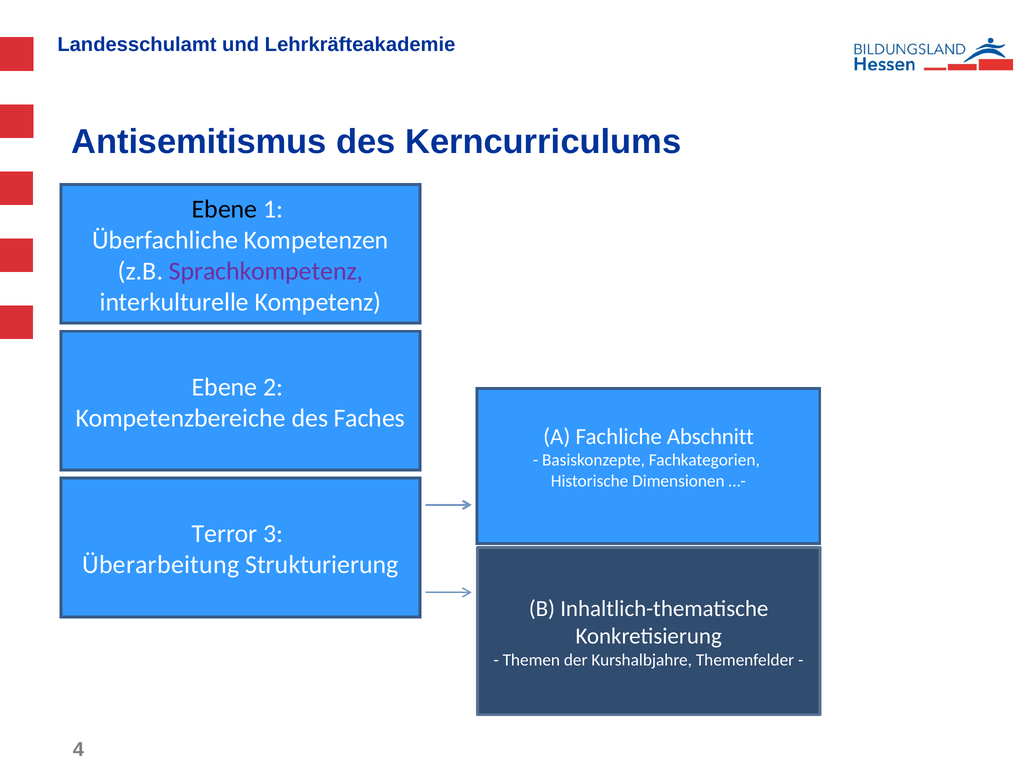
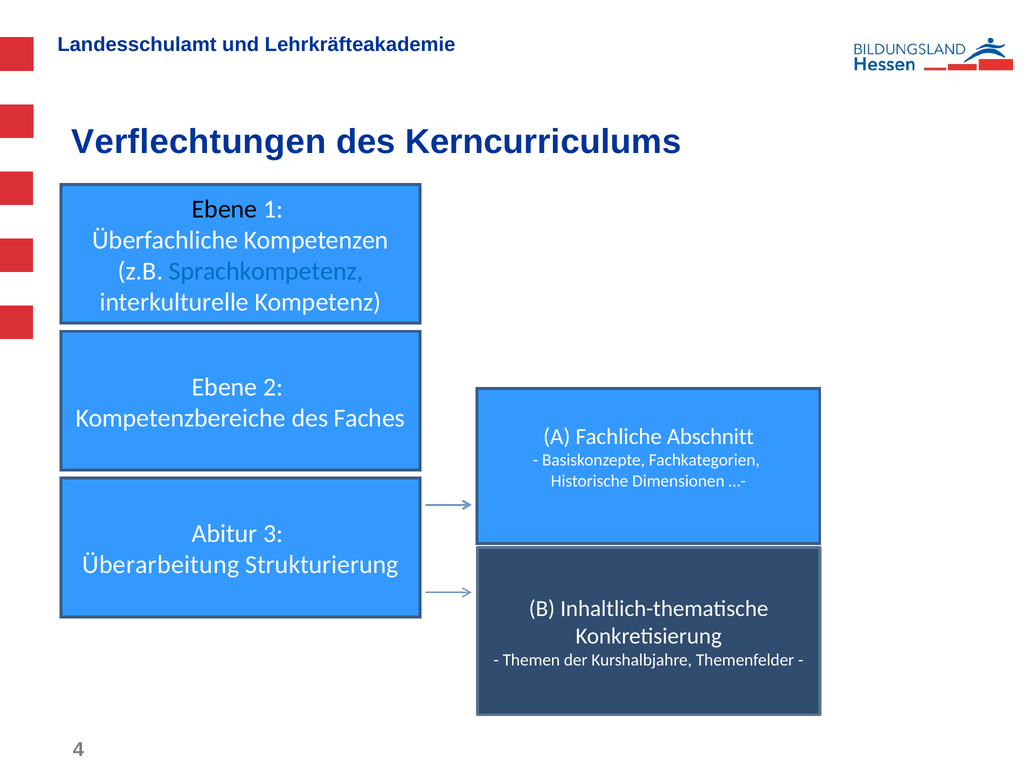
Antisemitismus: Antisemitismus -> Verflechtungen
Sprachkompetenz colour: purple -> blue
Terror: Terror -> Abitur
